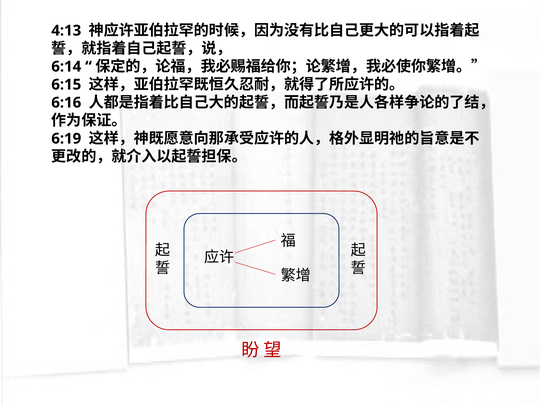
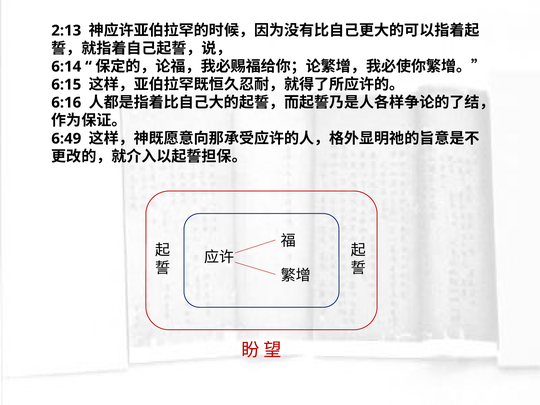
4:13: 4:13 -> 2:13
6:19: 6:19 -> 6:49
